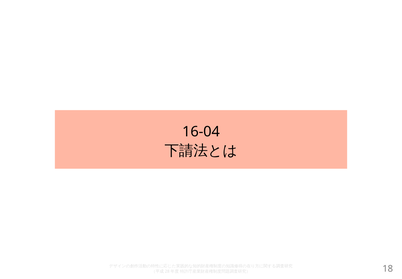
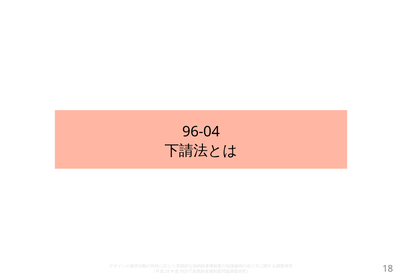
16-04: 16-04 -> 96-04
